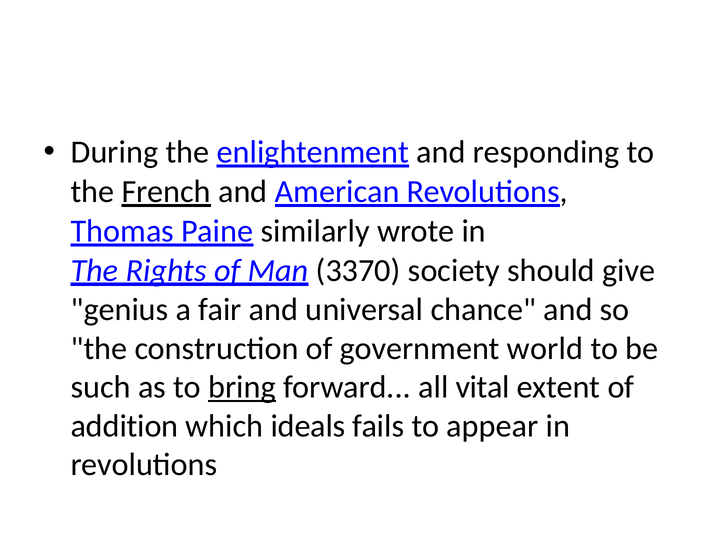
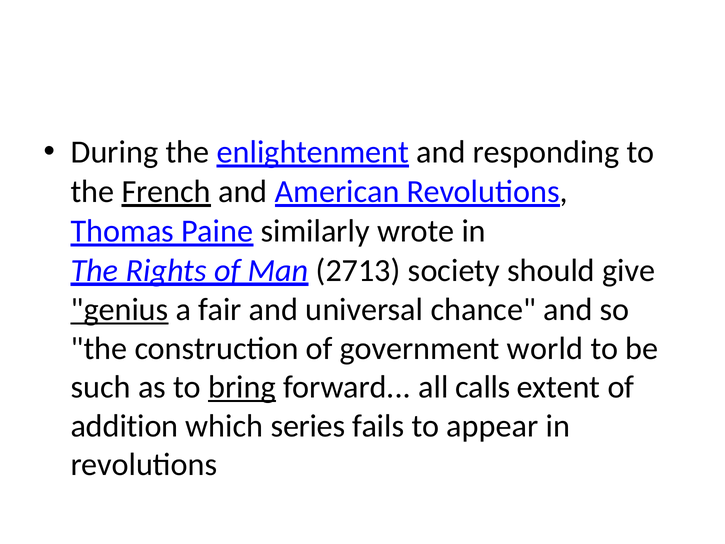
3370: 3370 -> 2713
genius underline: none -> present
vital: vital -> calls
ideals: ideals -> series
